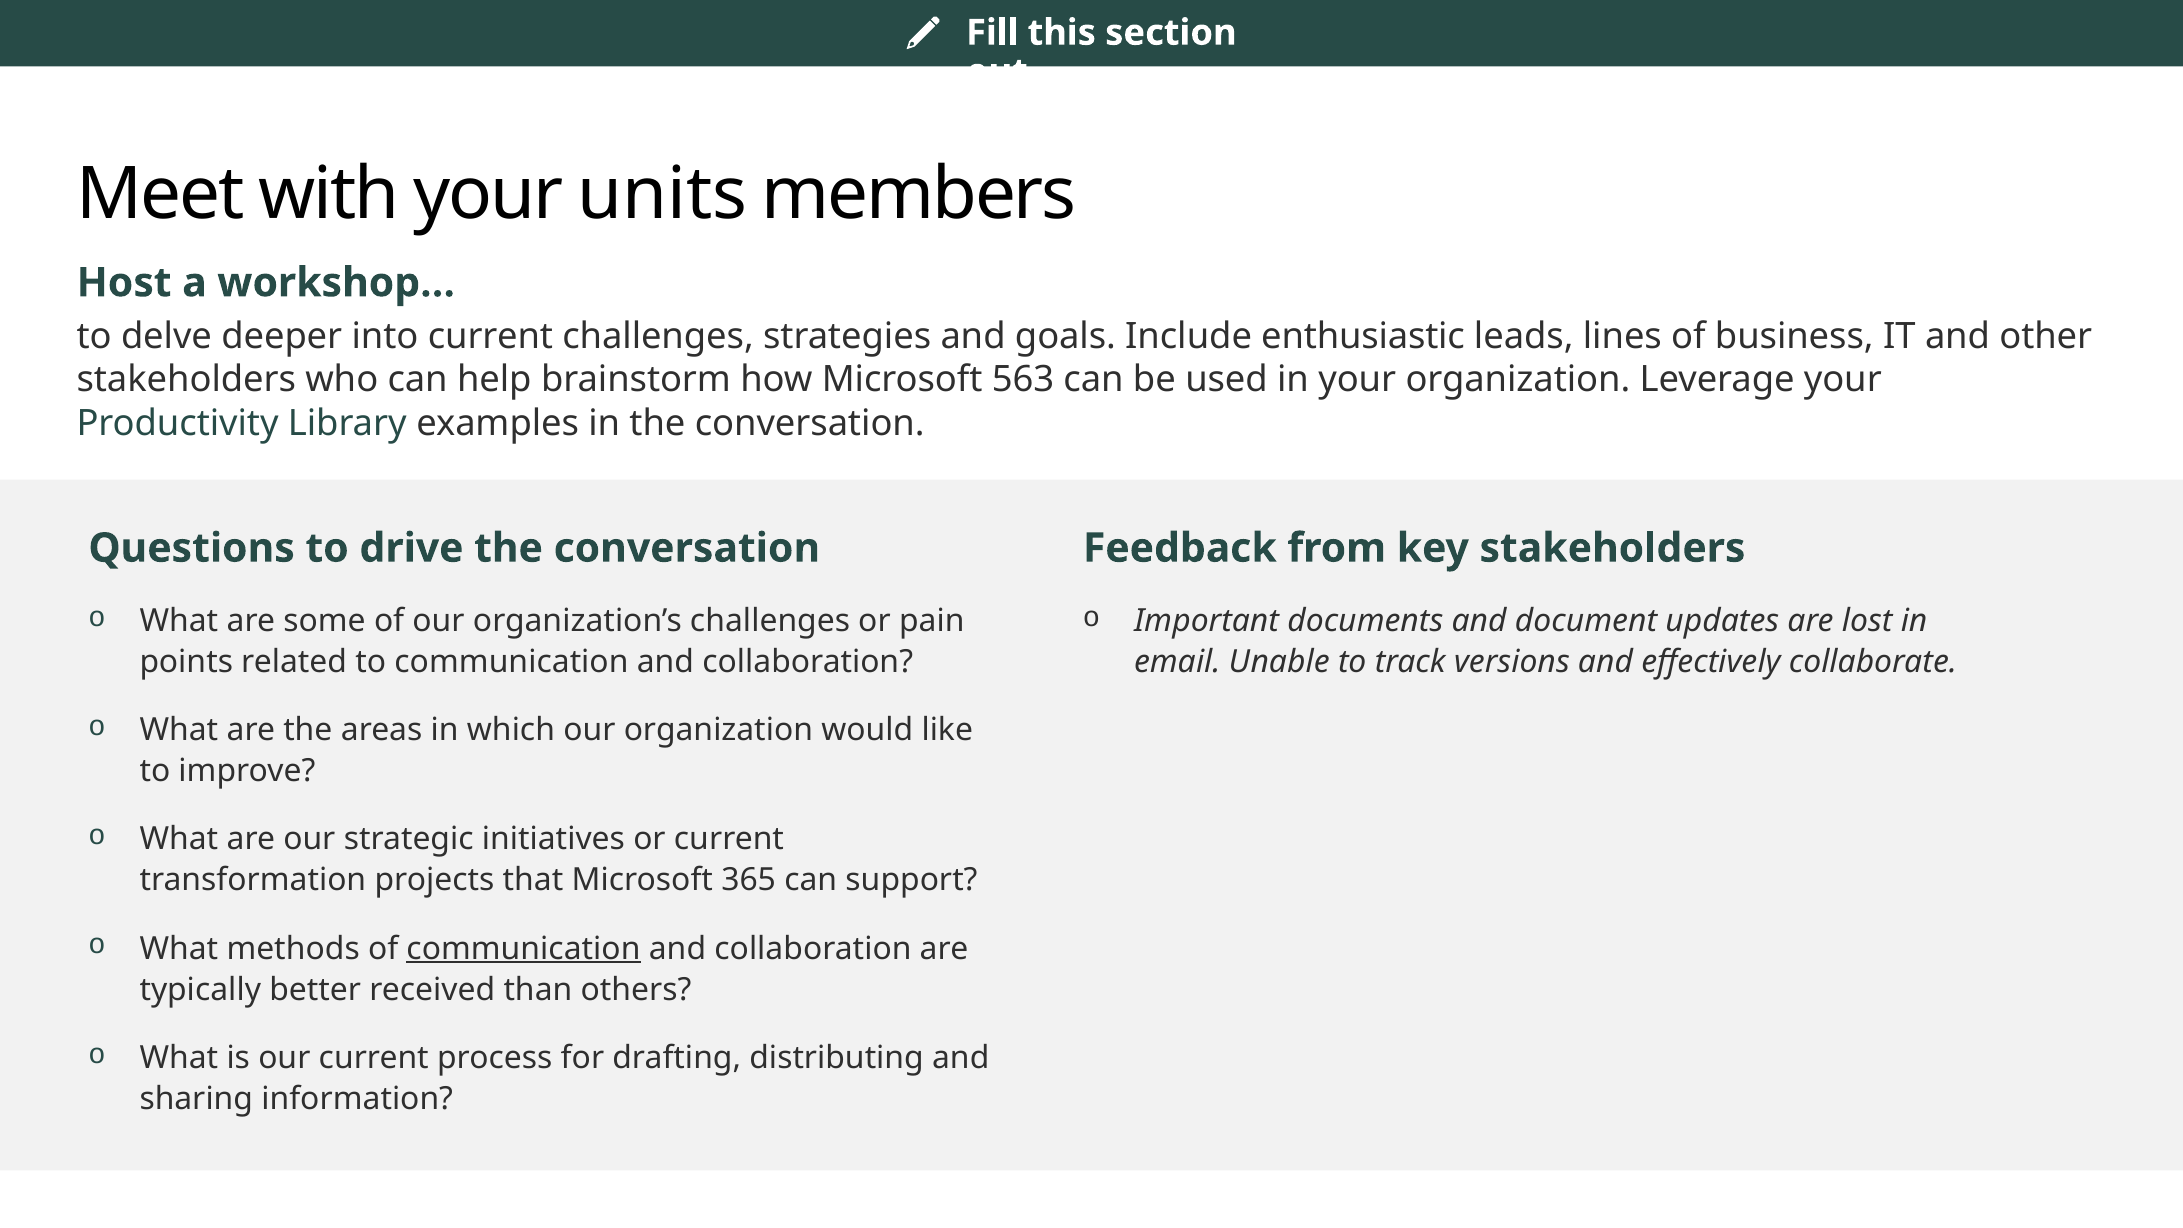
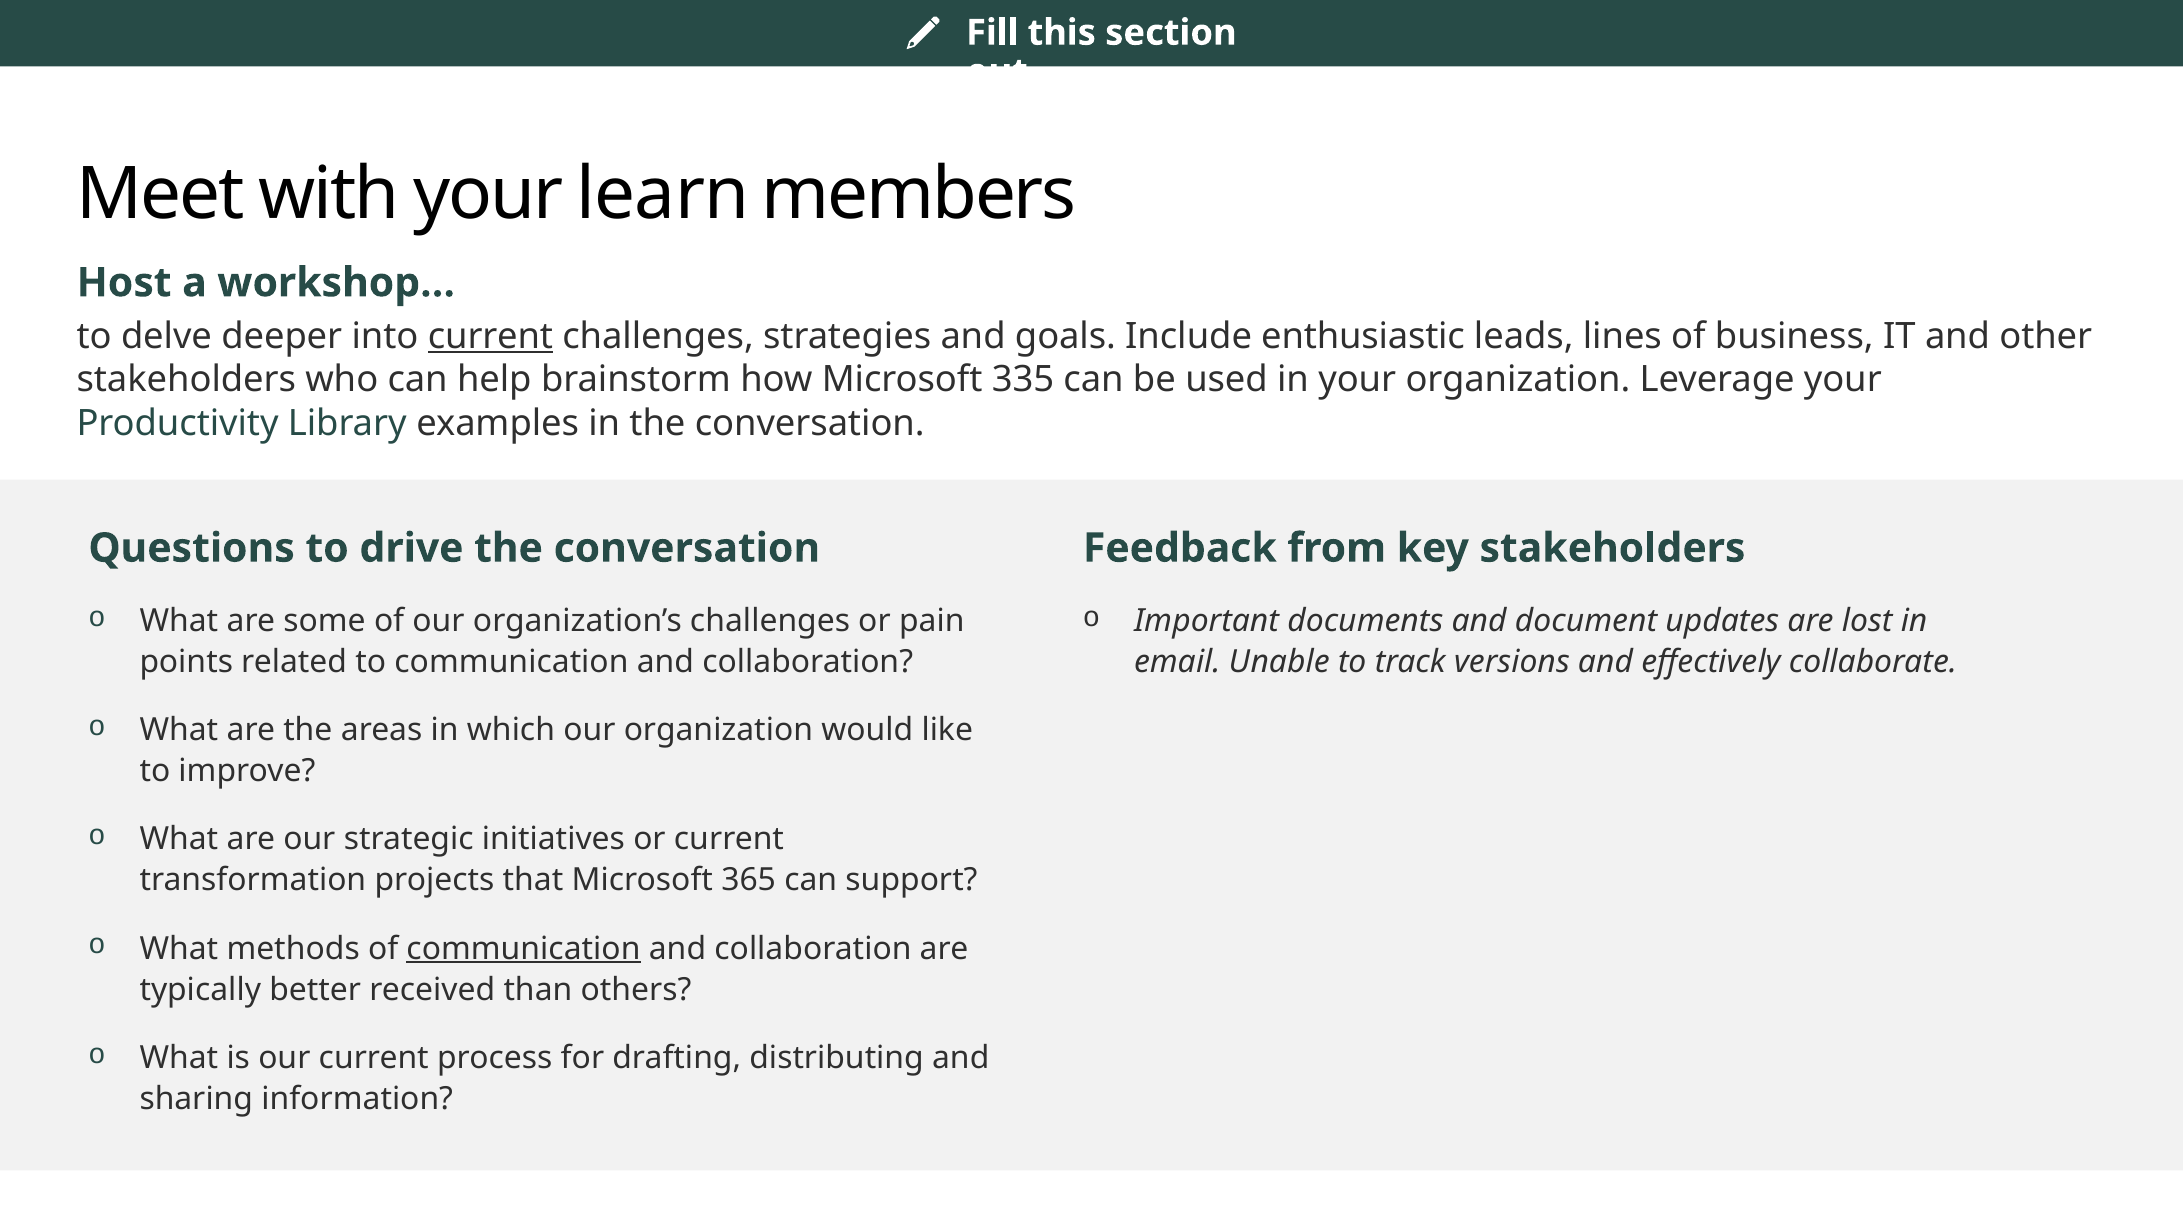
units: units -> learn
current at (490, 336) underline: none -> present
563: 563 -> 335
